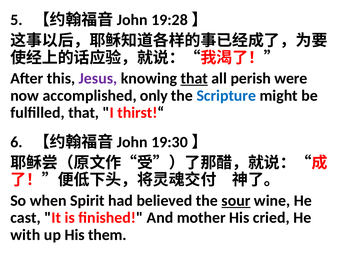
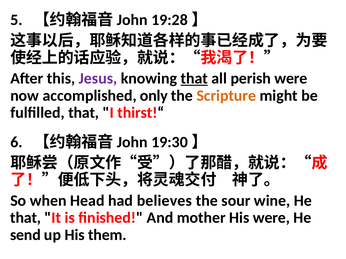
Scripture colour: blue -> orange
Spirit: Spirit -> Head
believed: believed -> believes
sour underline: present -> none
cast at (26, 218): cast -> that
His cried: cried -> were
with: with -> send
